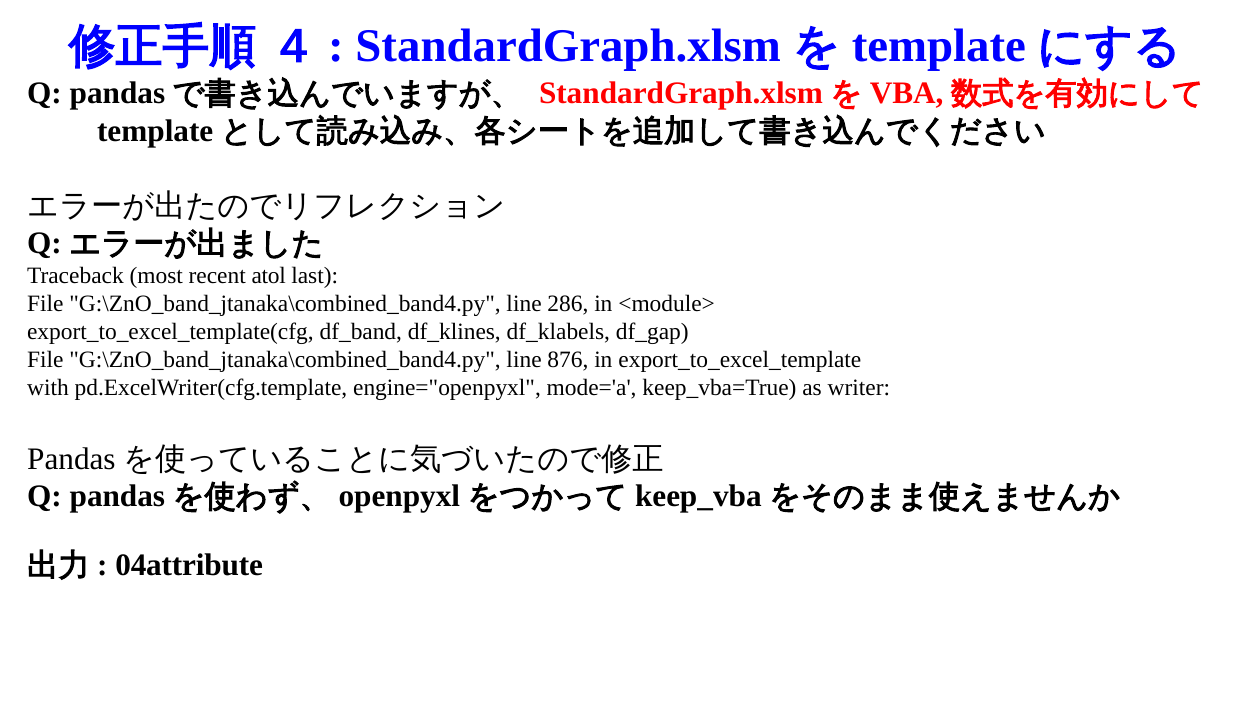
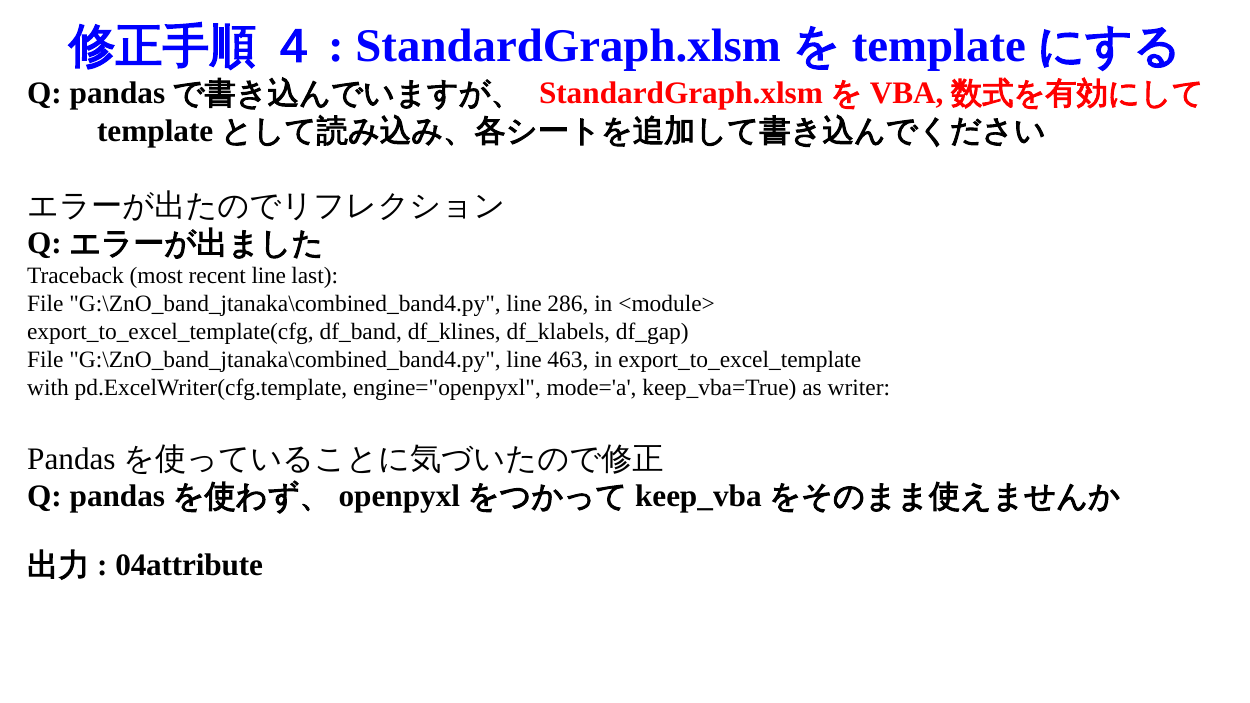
recent atol: atol -> line
876: 876 -> 463
